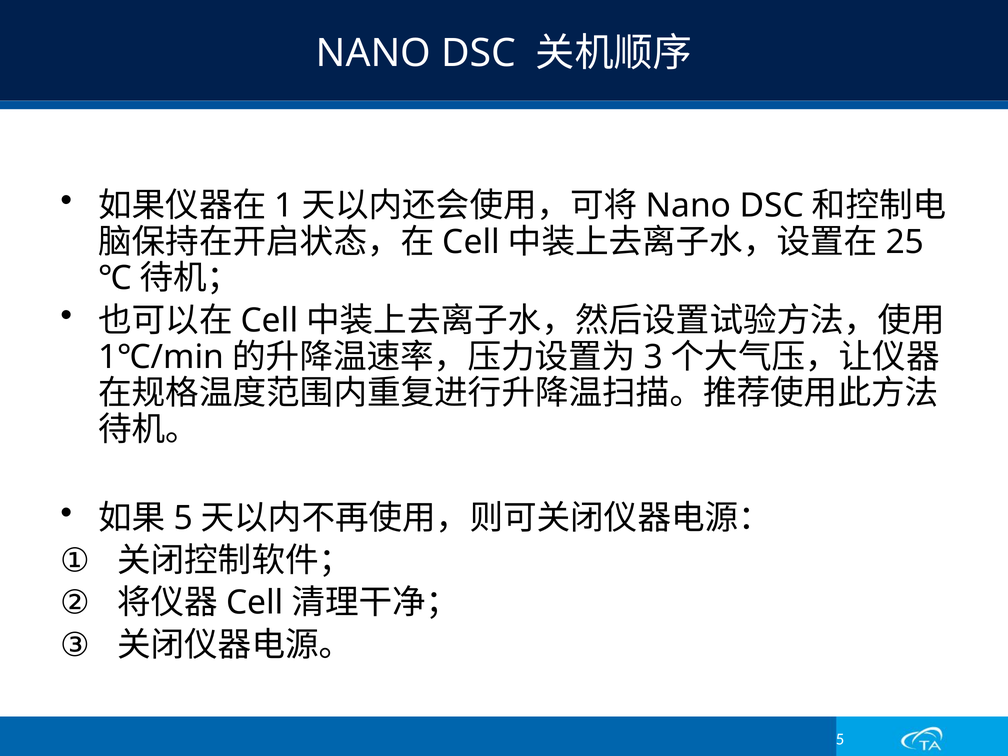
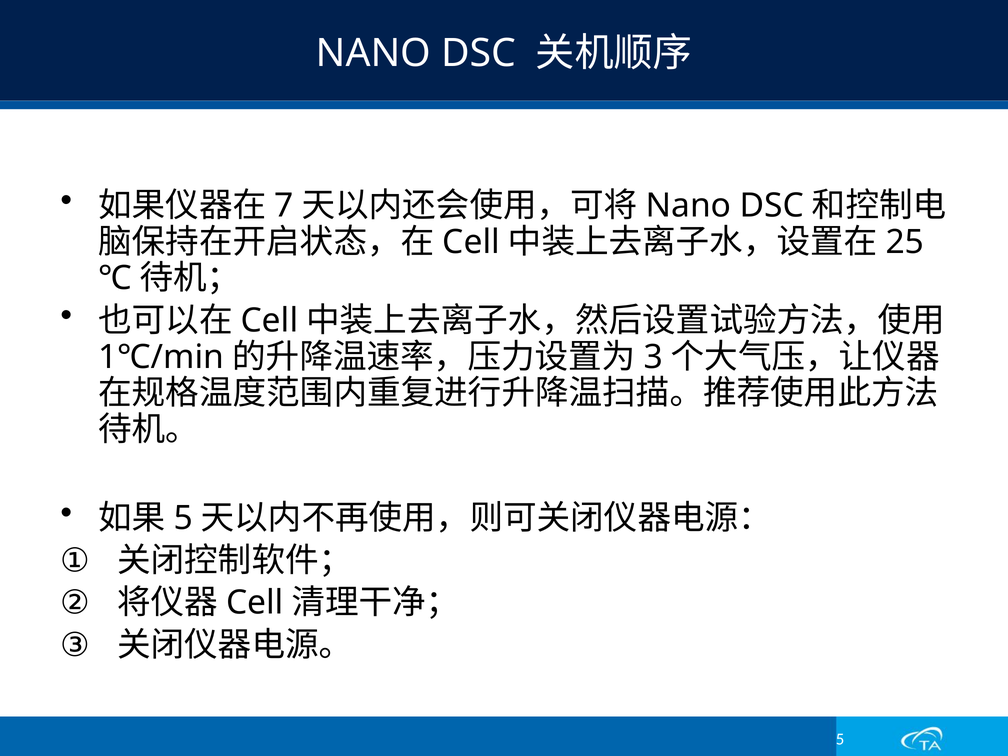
1: 1 -> 7
